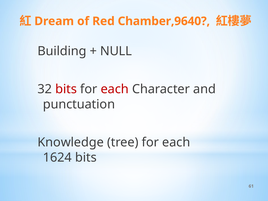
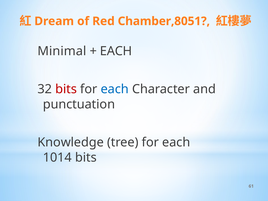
Chamber,9640: Chamber,9640 -> Chamber,8051
Building: Building -> Minimal
NULL at (116, 51): NULL -> EACH
each at (115, 89) colour: red -> blue
1624: 1624 -> 1014
